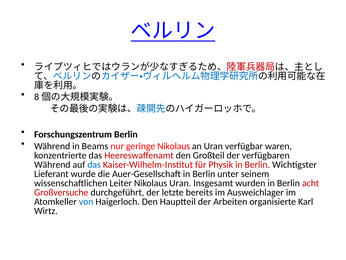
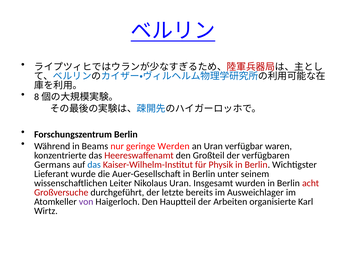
geringe Nikolaus: Nikolaus -> Werden
Während at (52, 164): Während -> Germans
von colour: blue -> purple
